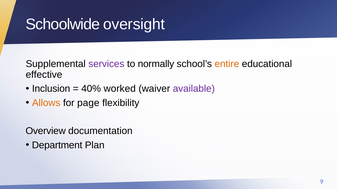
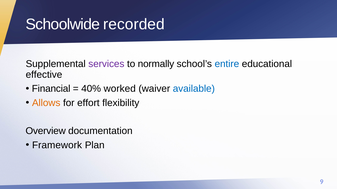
oversight: oversight -> recorded
entire colour: orange -> blue
Inclusion: Inclusion -> Financial
available colour: purple -> blue
page: page -> effort
Department: Department -> Framework
